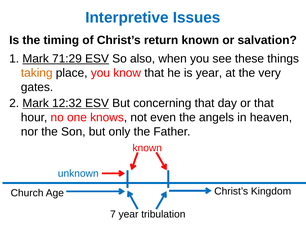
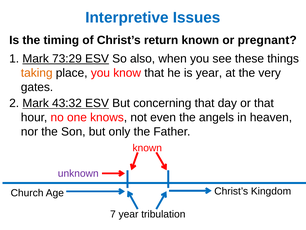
salvation: salvation -> pregnant
71:29: 71:29 -> 73:29
12:32: 12:32 -> 43:32
unknown colour: blue -> purple
